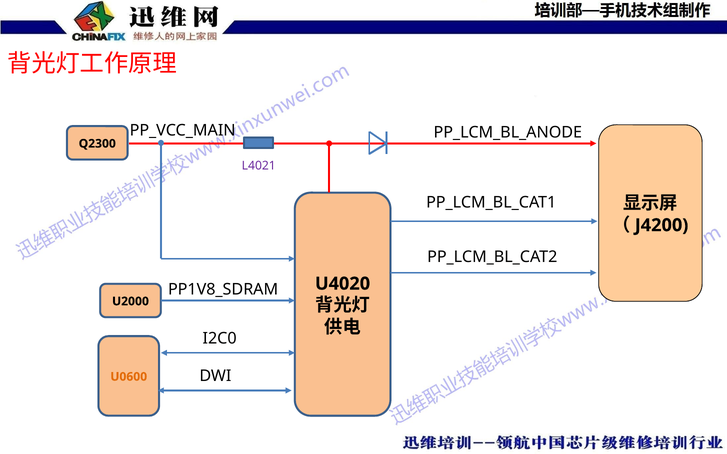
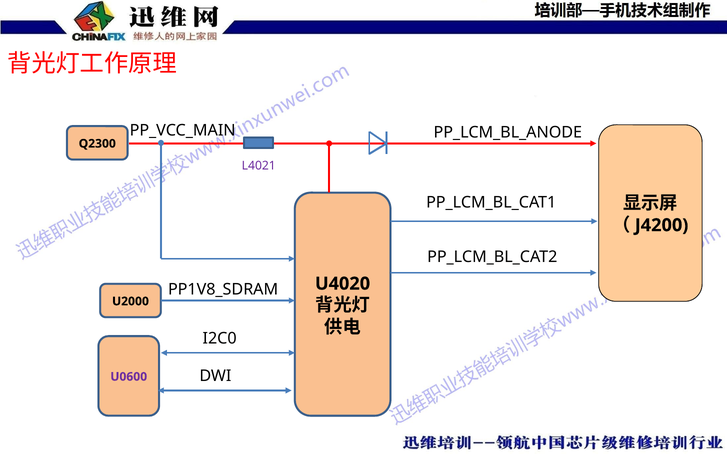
U0600 colour: orange -> purple
